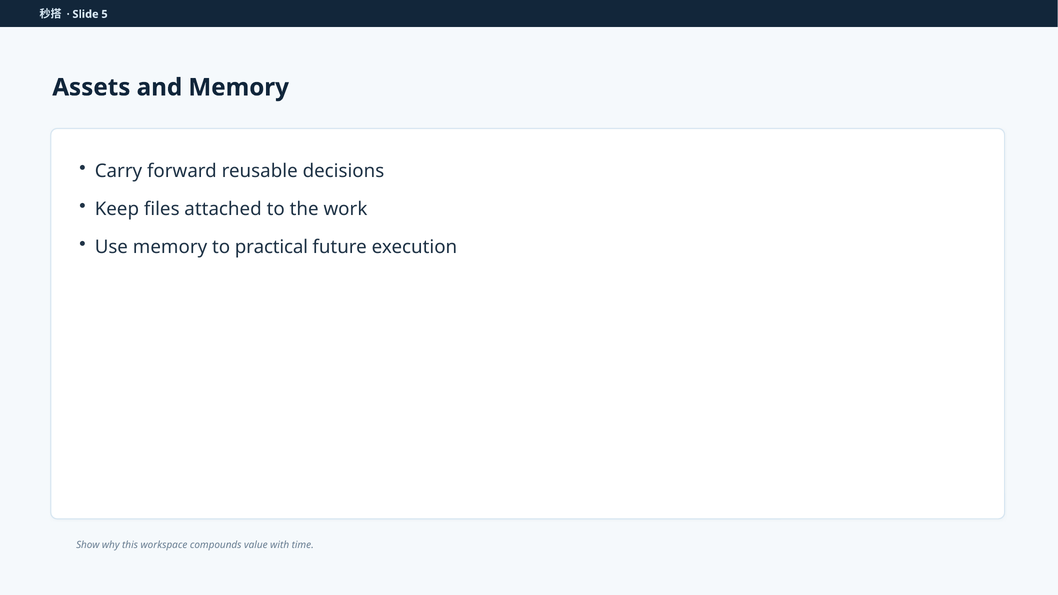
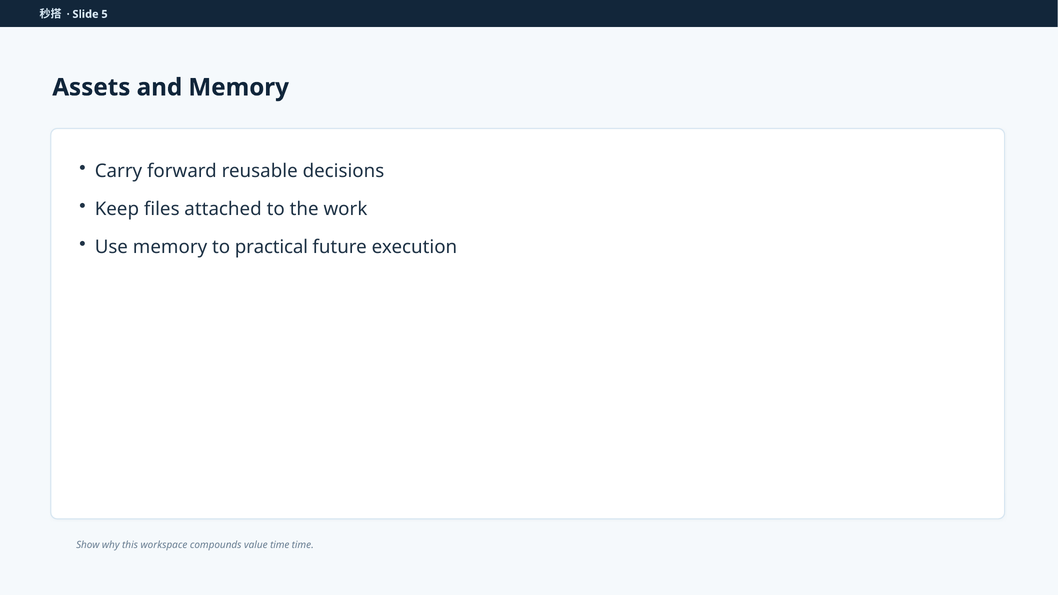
value with: with -> time
